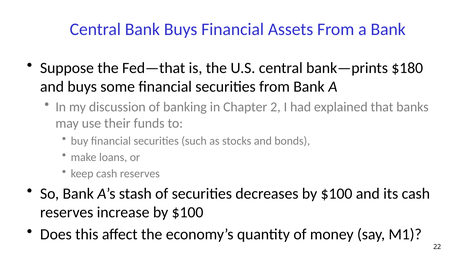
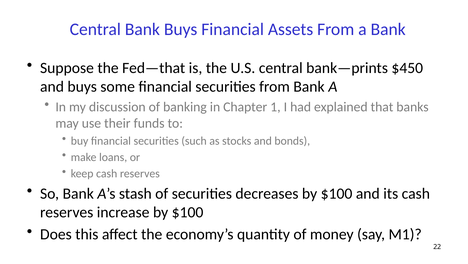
$180: $180 -> $450
2: 2 -> 1
